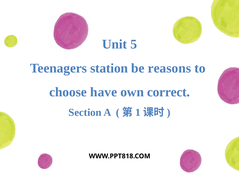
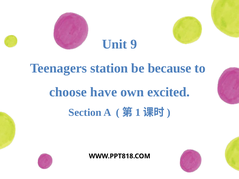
5: 5 -> 9
reasons: reasons -> because
correct: correct -> excited
